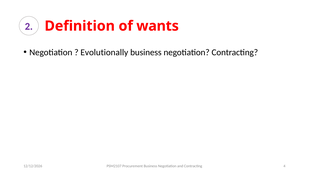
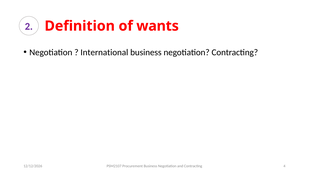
Evolutionally: Evolutionally -> International
